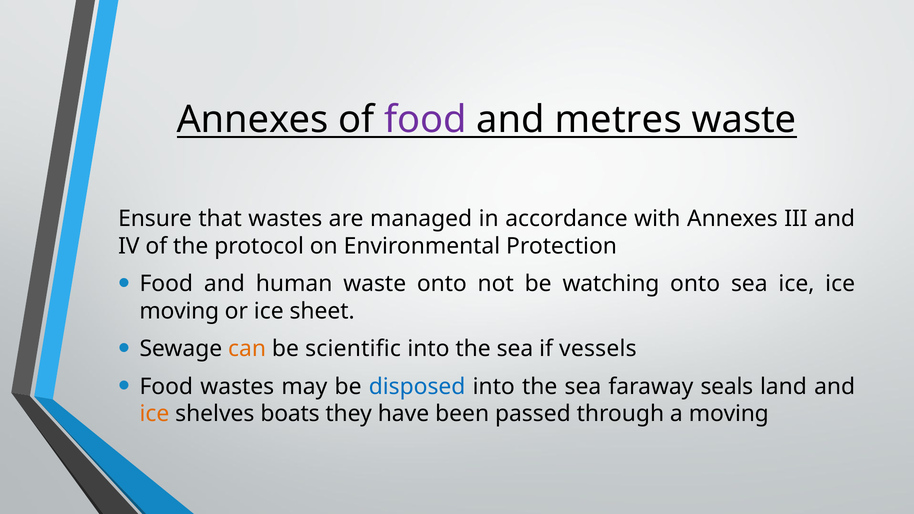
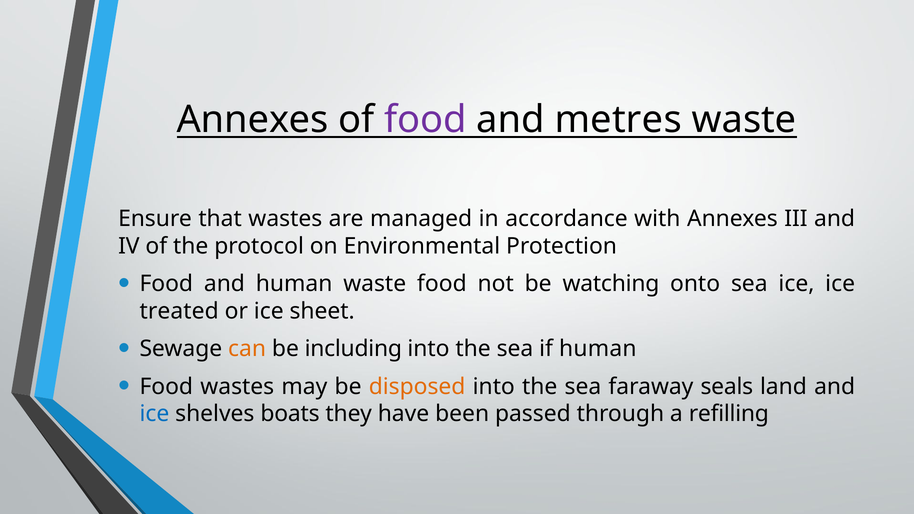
waste onto: onto -> food
moving at (179, 311): moving -> treated
scientific: scientific -> including
if vessels: vessels -> human
disposed colour: blue -> orange
ice at (154, 414) colour: orange -> blue
a moving: moving -> refilling
